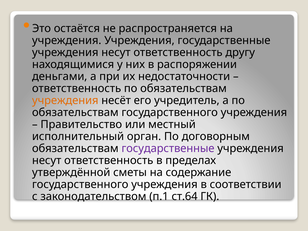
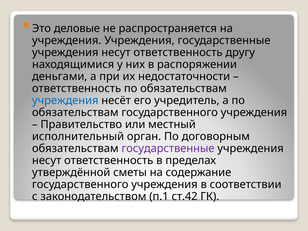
остаётся: остаётся -> деловые
учреждения at (65, 100) colour: orange -> blue
ст.64: ст.64 -> ст.42
